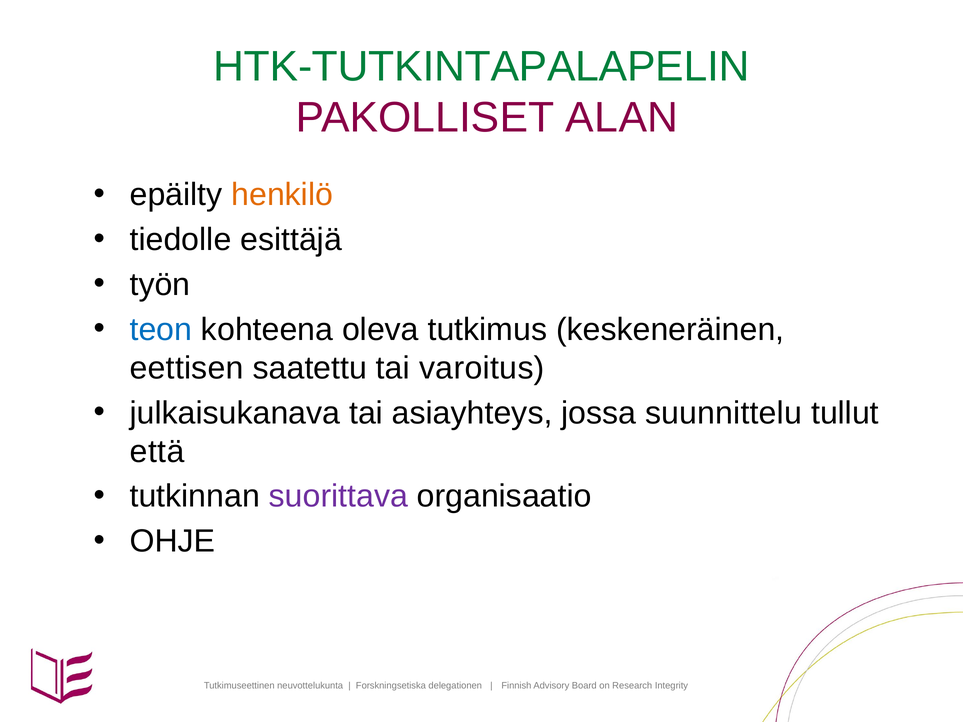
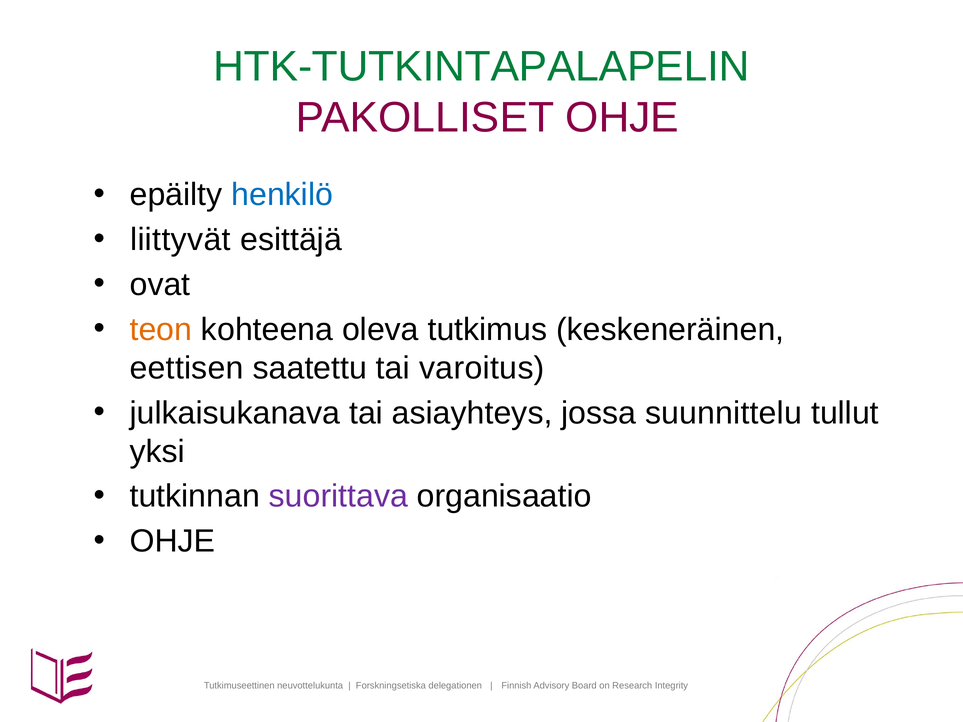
PAKOLLISET ALAN: ALAN -> OHJE
henkilö colour: orange -> blue
tiedolle: tiedolle -> liittyvät
työn: työn -> ovat
teon colour: blue -> orange
että: että -> yksi
